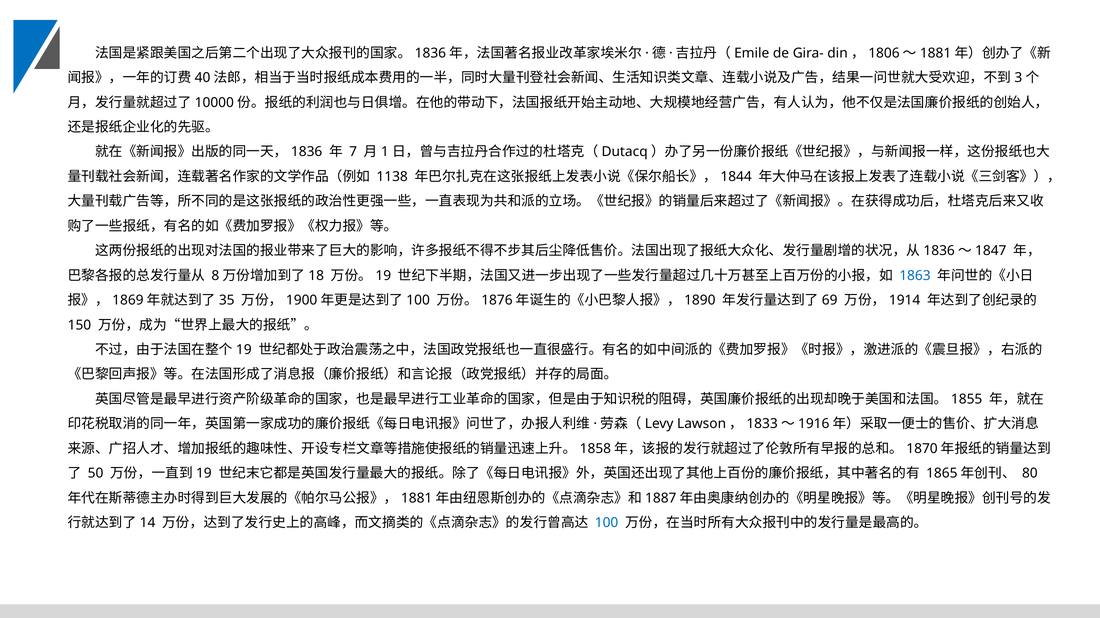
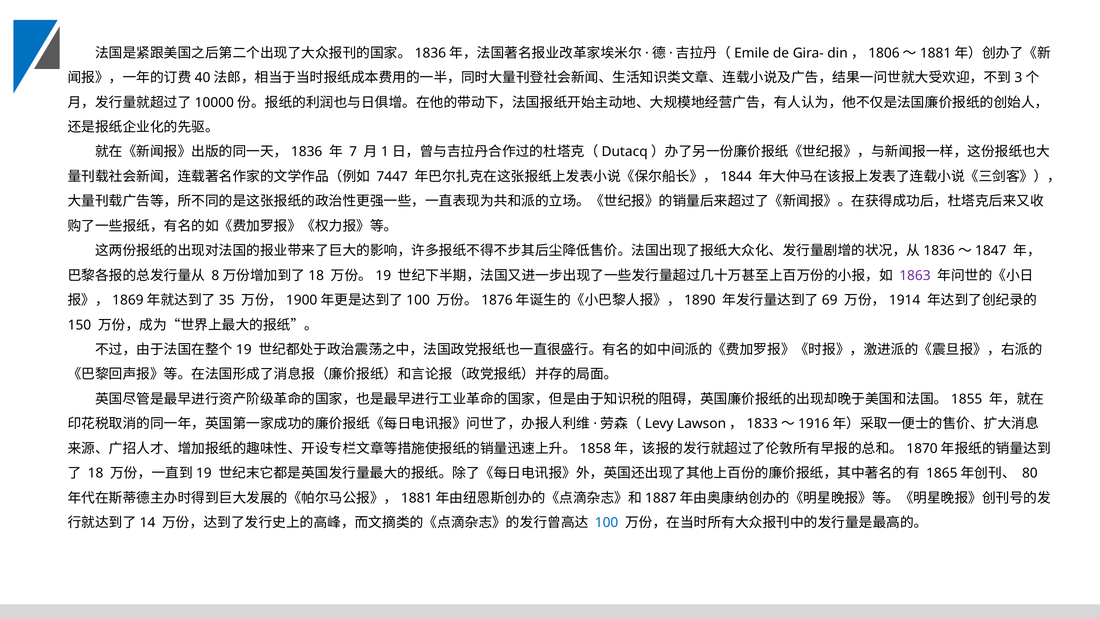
1138: 1138 -> 7447
1863 colour: blue -> purple
50: 50 -> 18
